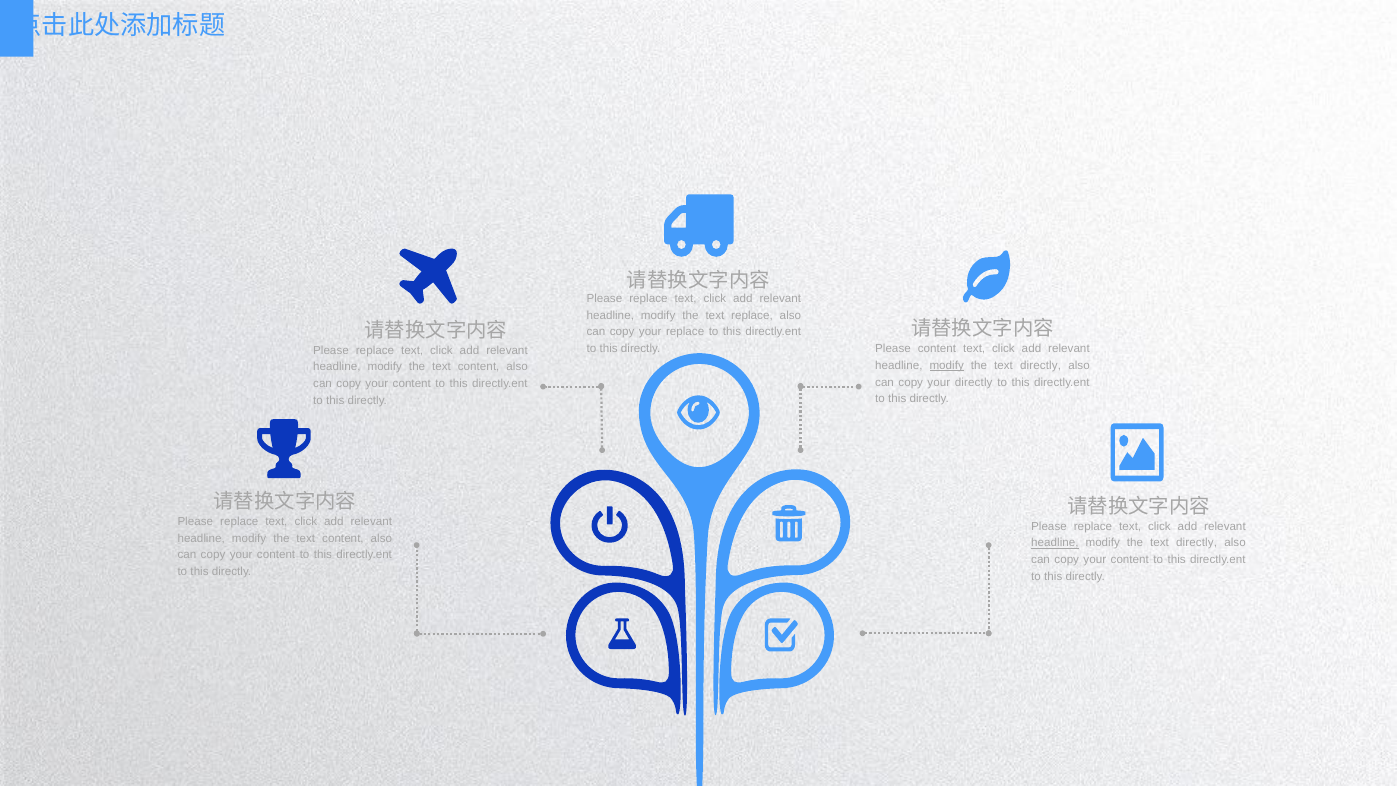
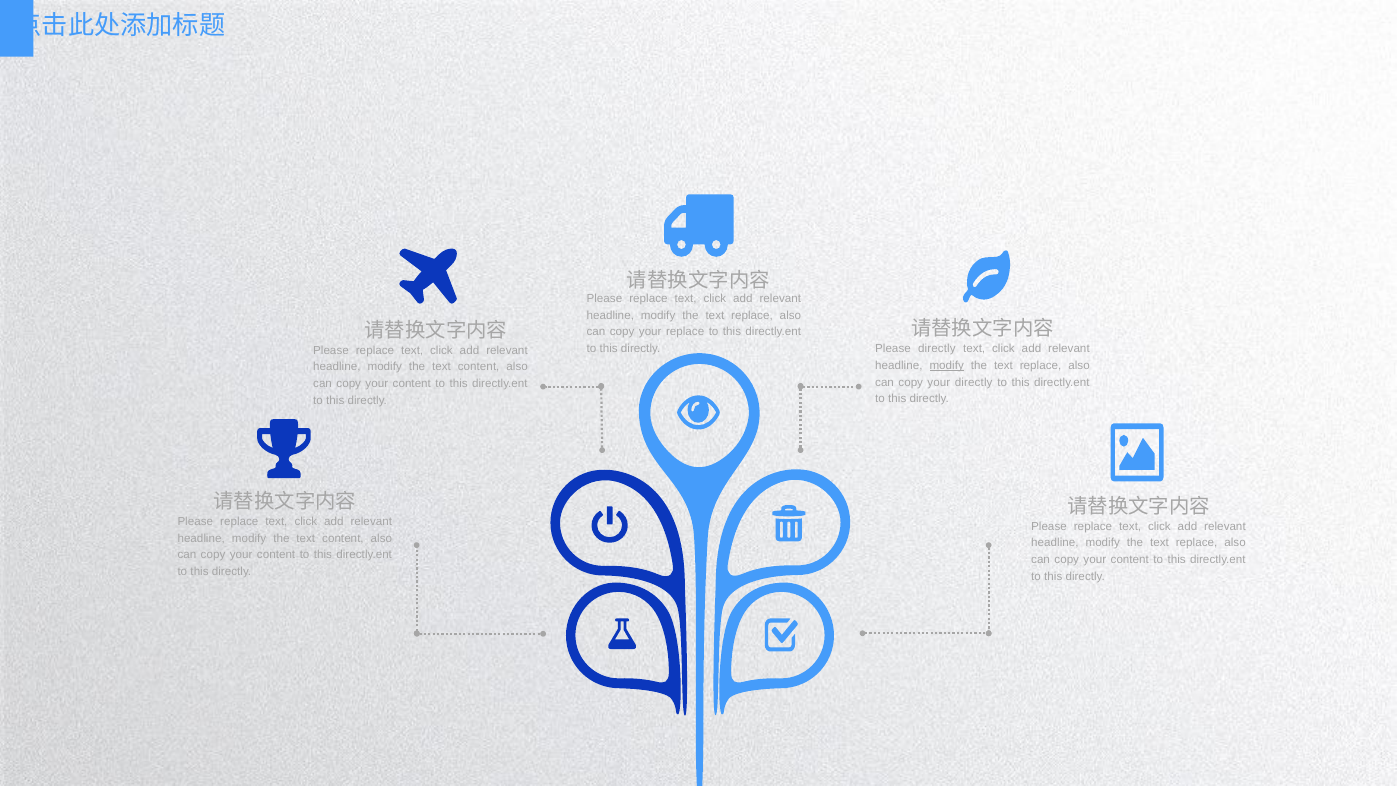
Please content: content -> directly
directly at (1041, 366): directly -> replace
headline at (1055, 543) underline: present -> none
directly at (1197, 543): directly -> replace
